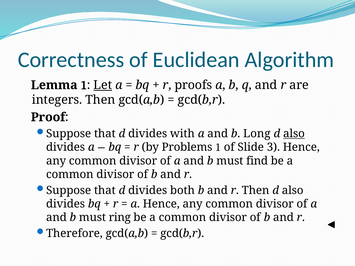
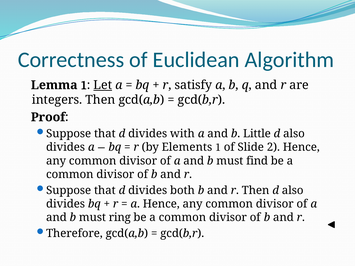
proofs: proofs -> satisfy
Long: Long -> Little
also at (294, 134) underline: present -> none
Problems: Problems -> Elements
3: 3 -> 2
